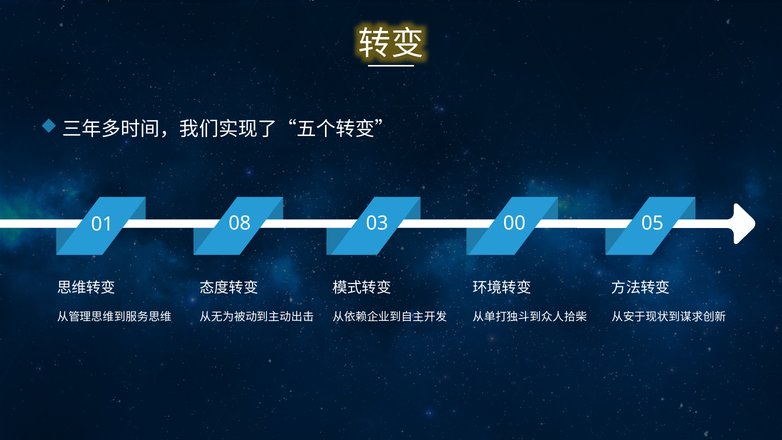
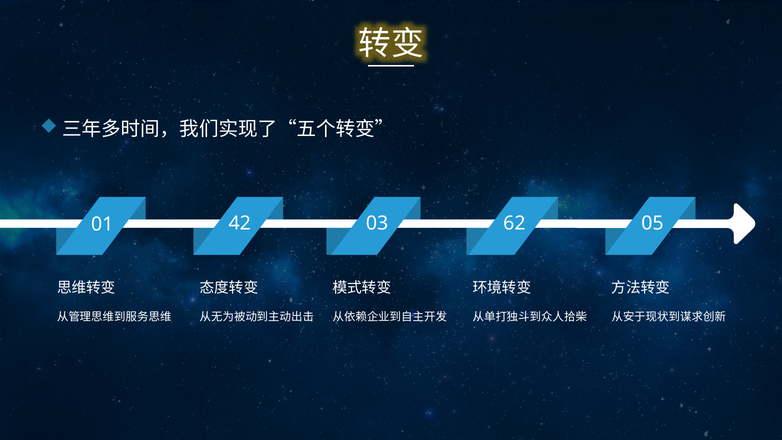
08: 08 -> 42
00: 00 -> 62
